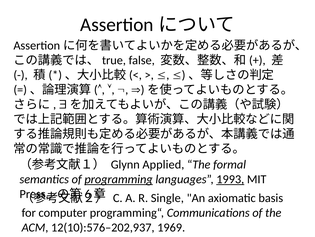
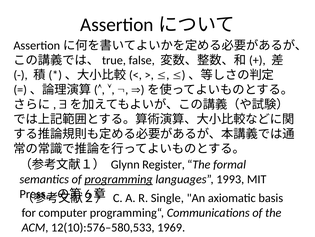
Applied: Applied -> Register
1993 underline: present -> none
12(10):576–202,937: 12(10):576–202,937 -> 12(10):576–580,533
